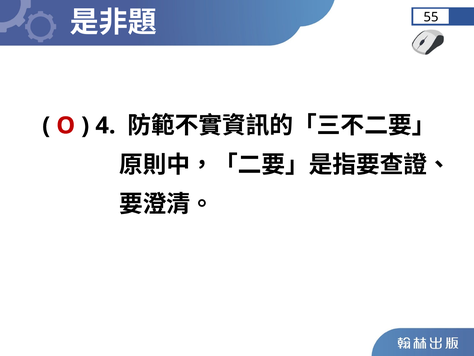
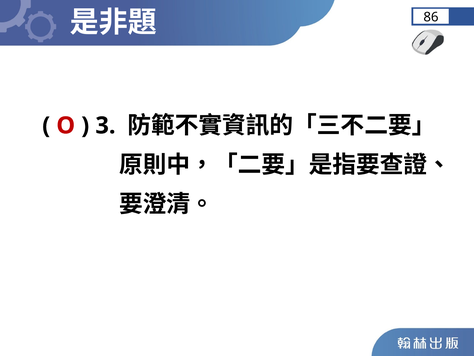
55: 55 -> 86
4: 4 -> 3
